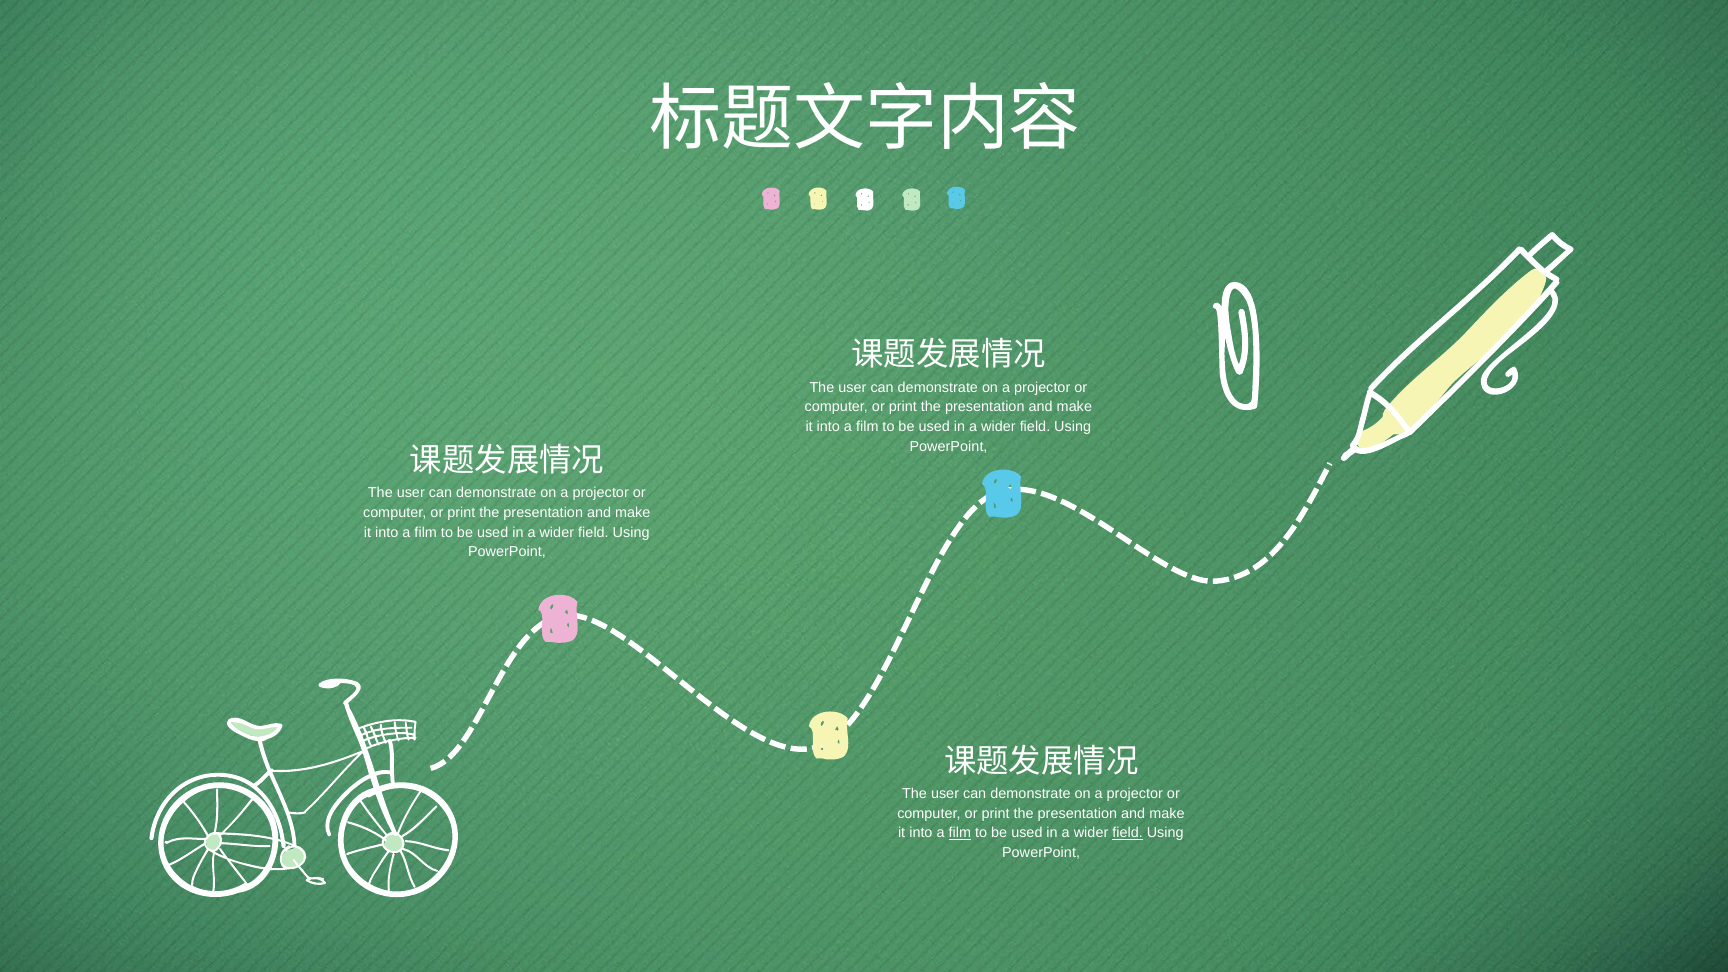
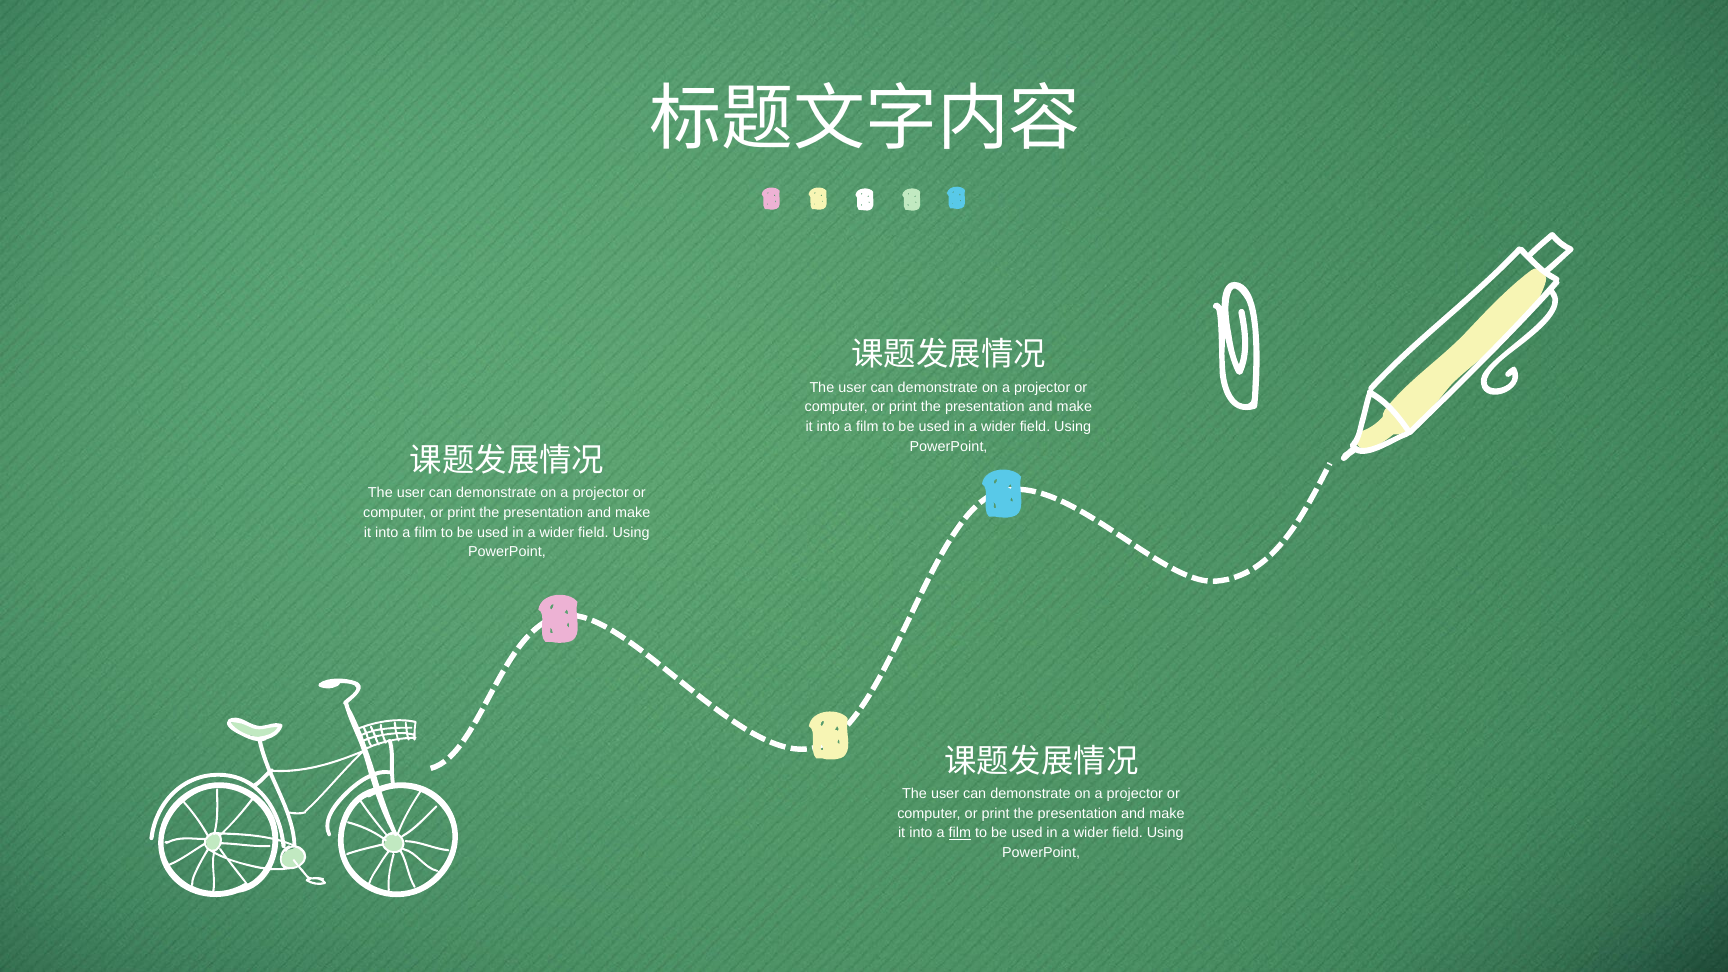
field at (1128, 833) underline: present -> none
